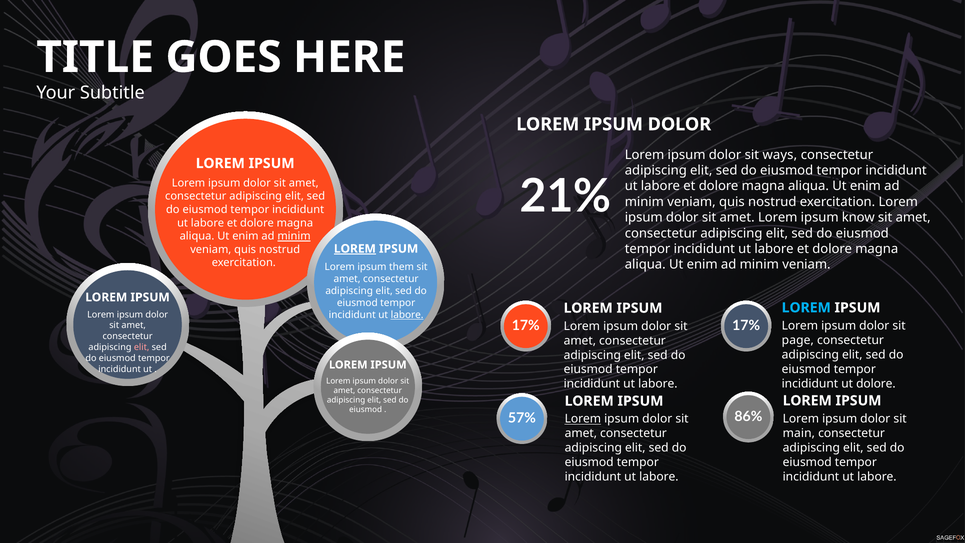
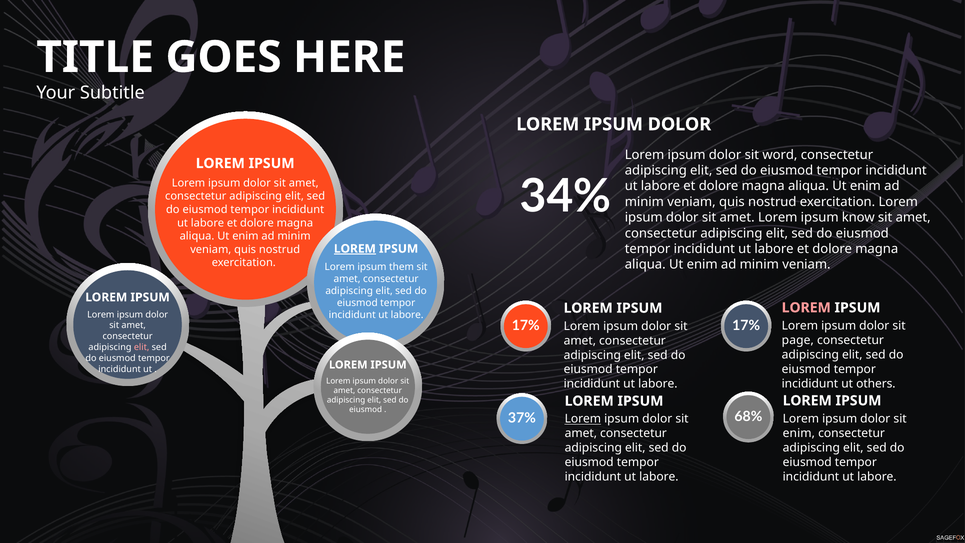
ways: ways -> word
21%: 21% -> 34%
minim at (294, 236) underline: present -> none
LOREM at (806, 308) colour: light blue -> pink
labore at (407, 315) underline: present -> none
ut dolore: dolore -> others
86%: 86% -> 68%
57%: 57% -> 37%
main at (799, 433): main -> enim
